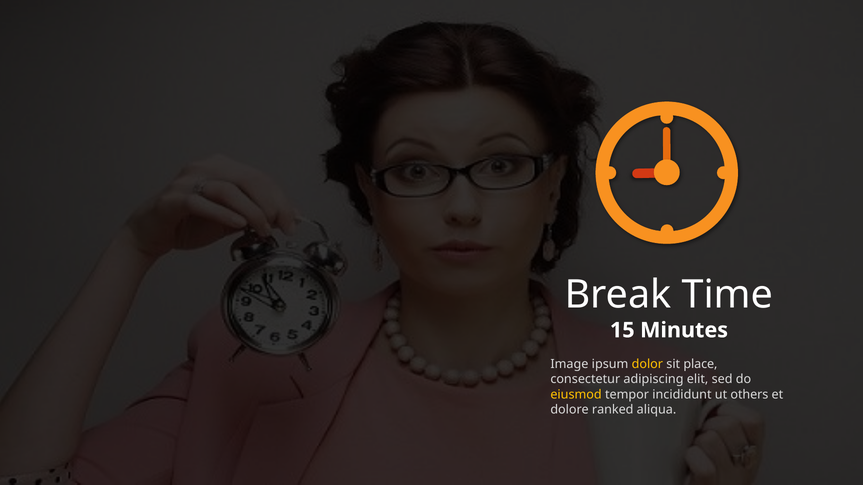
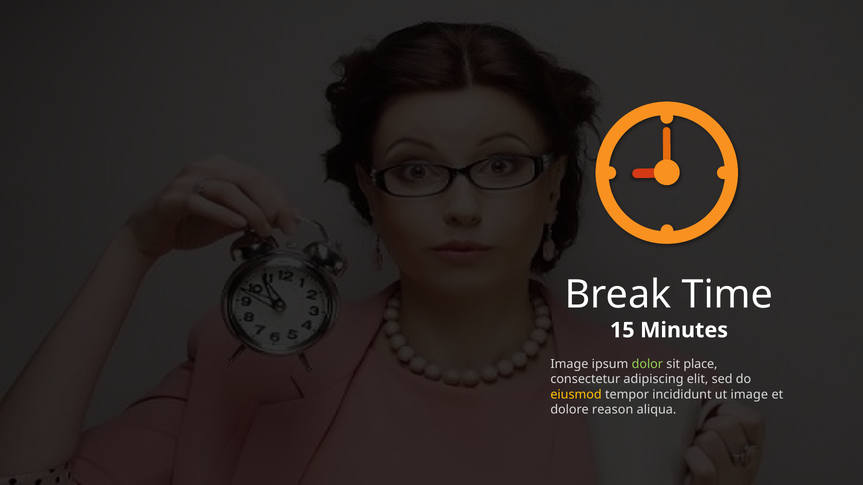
dolor colour: yellow -> light green
ut others: others -> image
ranked: ranked -> reason
